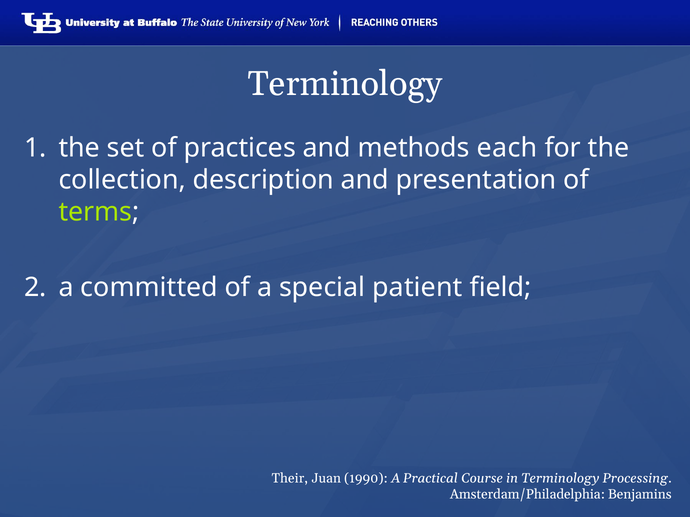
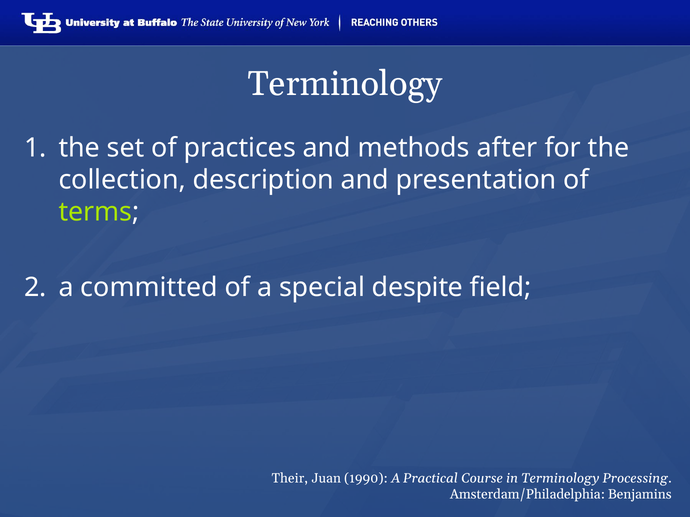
each: each -> after
patient: patient -> despite
